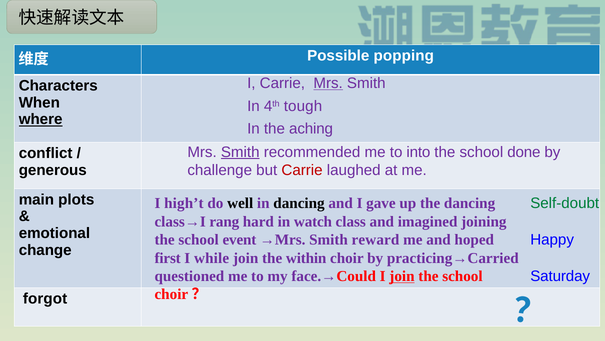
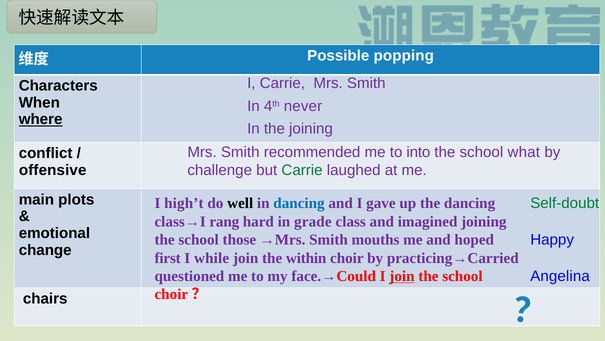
Mrs at (328, 83) underline: present -> none
tough: tough -> never
the aching: aching -> joining
Smith at (240, 152) underline: present -> none
done: done -> what
generous: generous -> offensive
Carrie at (302, 170) colour: red -> green
dancing at (299, 203) colour: black -> blue
watch: watch -> grade
event: event -> those
reward: reward -> mouths
Saturday: Saturday -> Angelina
forgot: forgot -> chairs
